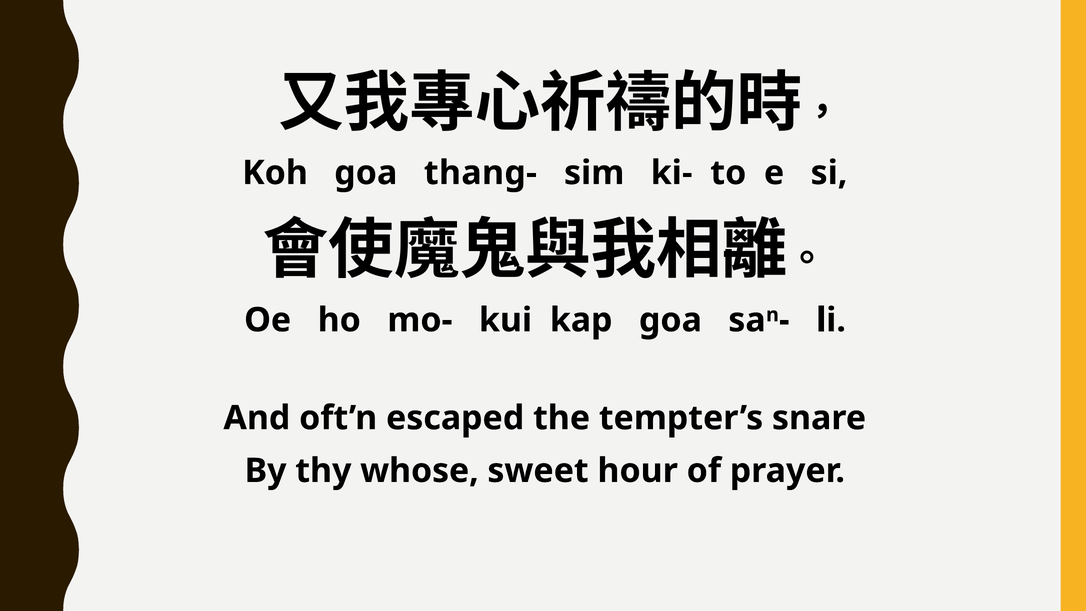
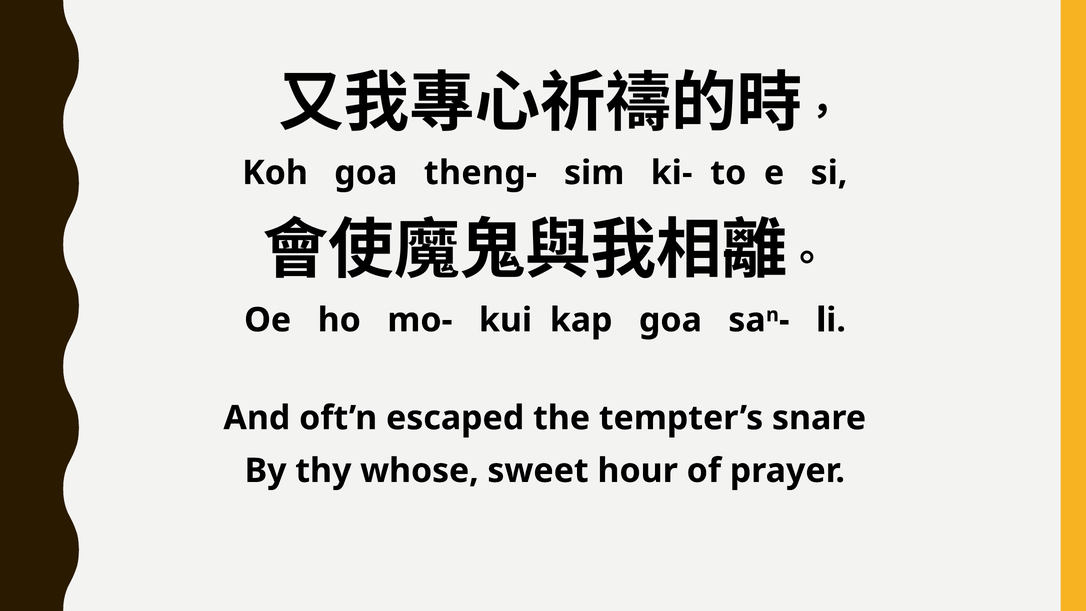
thang-: thang- -> theng-
